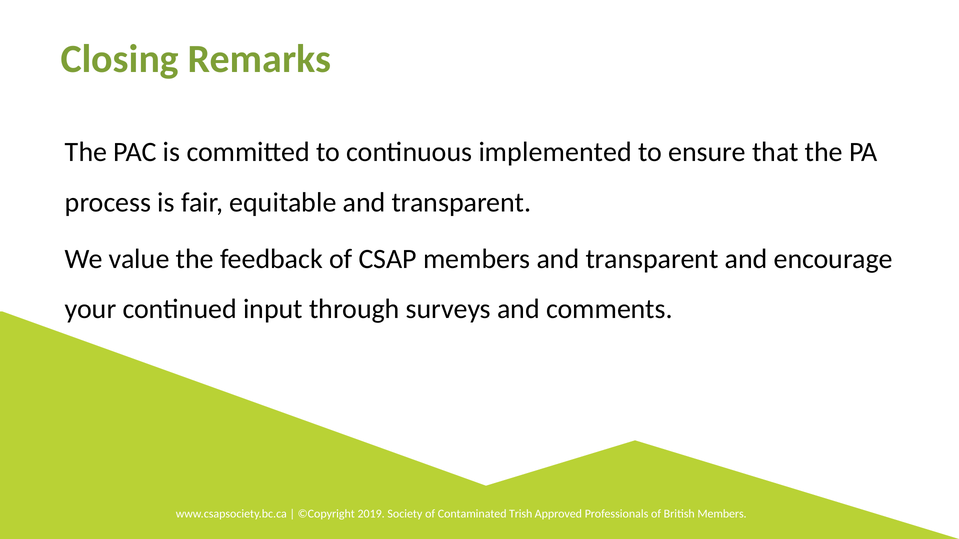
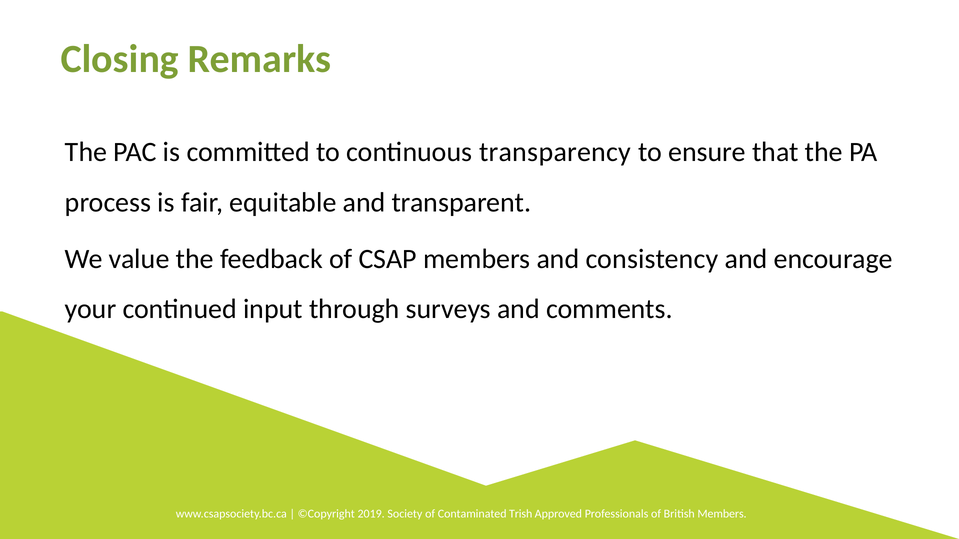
implemented: implemented -> transparency
members and transparent: transparent -> consistency
